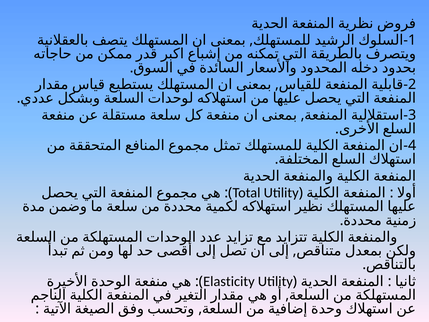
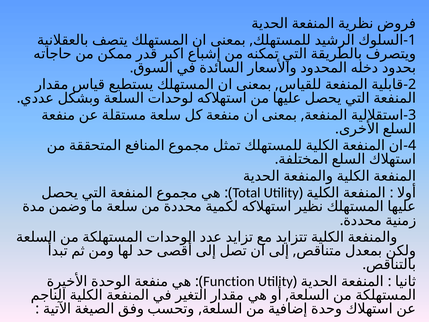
Elasticity: Elasticity -> Function
